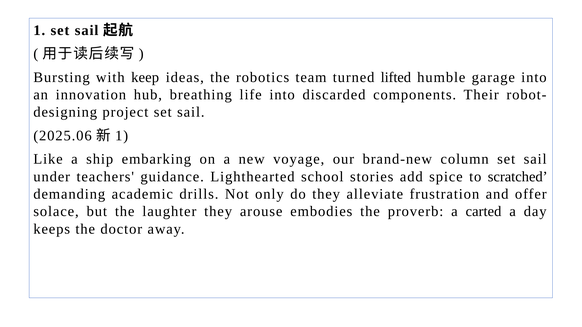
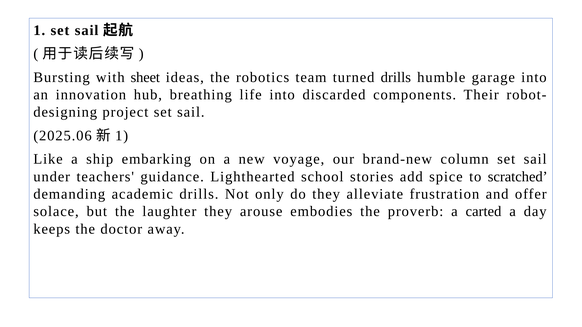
keep: keep -> sheet
turned lifted: lifted -> drills
